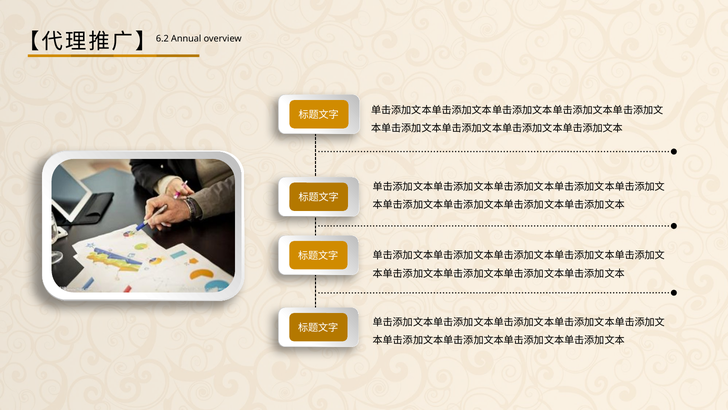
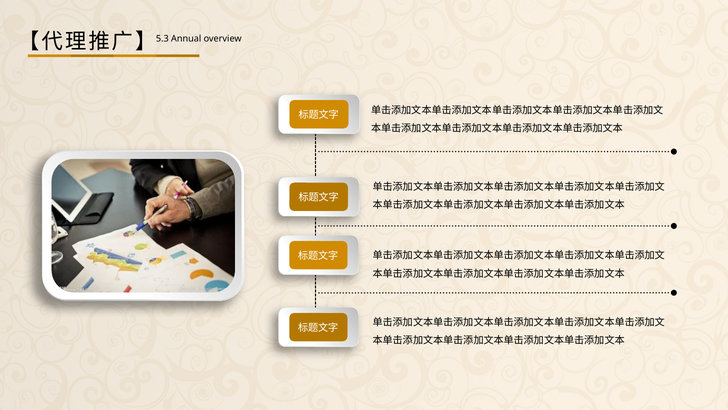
6.2: 6.2 -> 5.3
